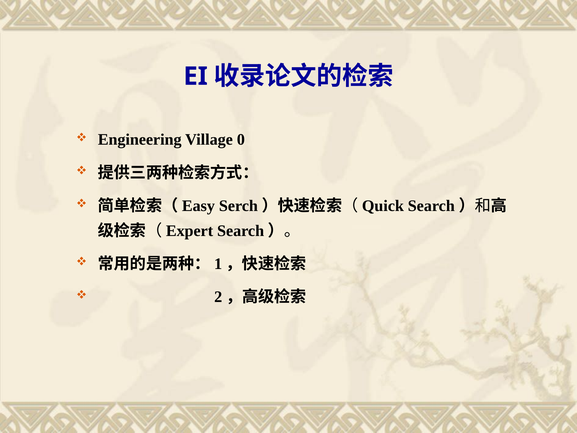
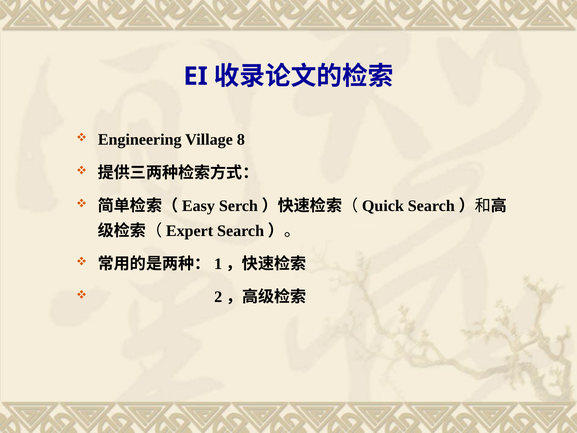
0: 0 -> 8
